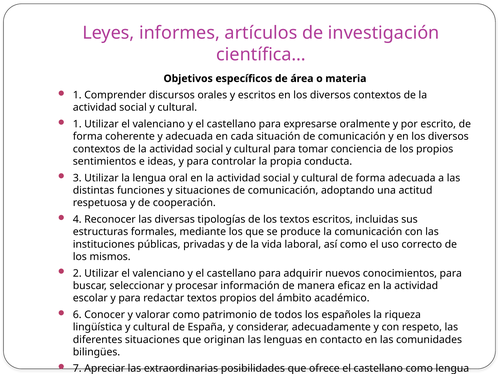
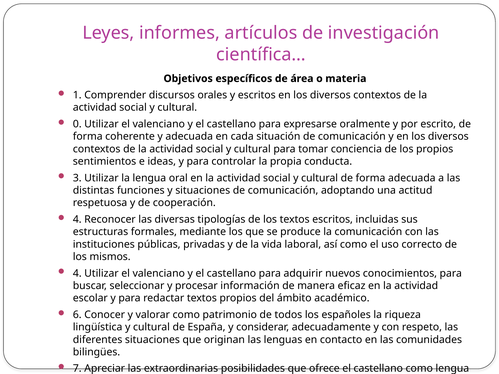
1 at (77, 124): 1 -> 0
2 at (77, 273): 2 -> 4
